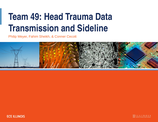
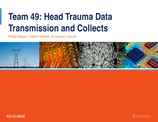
Sideline: Sideline -> Collects
